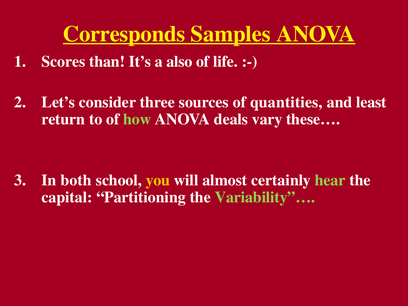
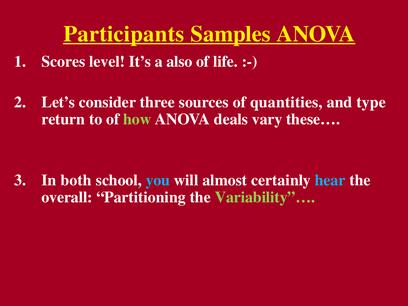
Corresponds: Corresponds -> Participants
than: than -> level
least: least -> type
you colour: yellow -> light blue
hear colour: light green -> light blue
capital: capital -> overall
